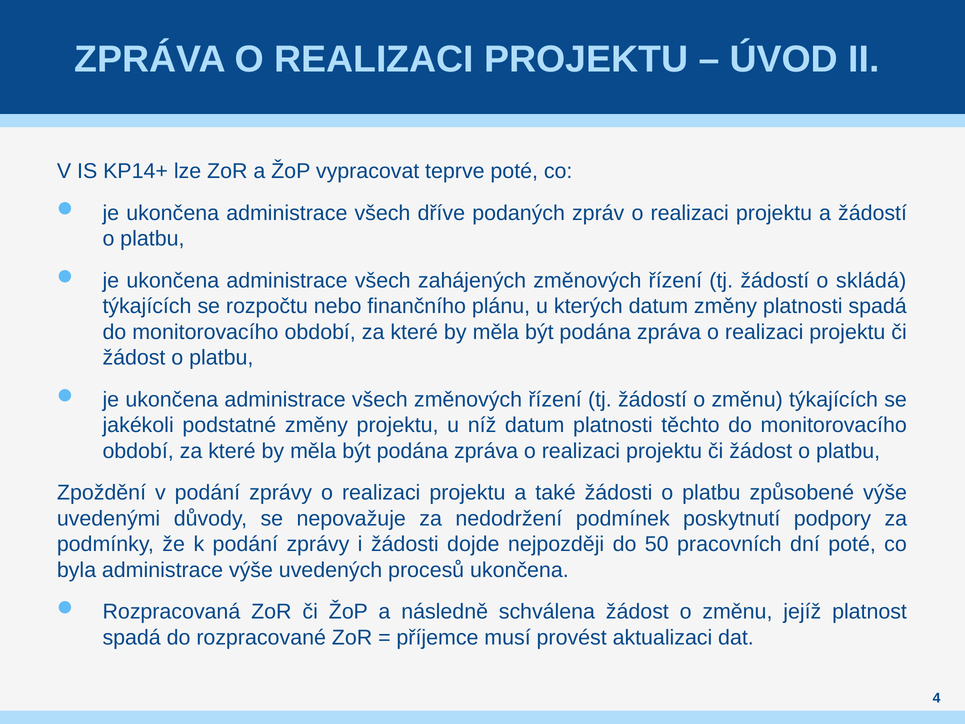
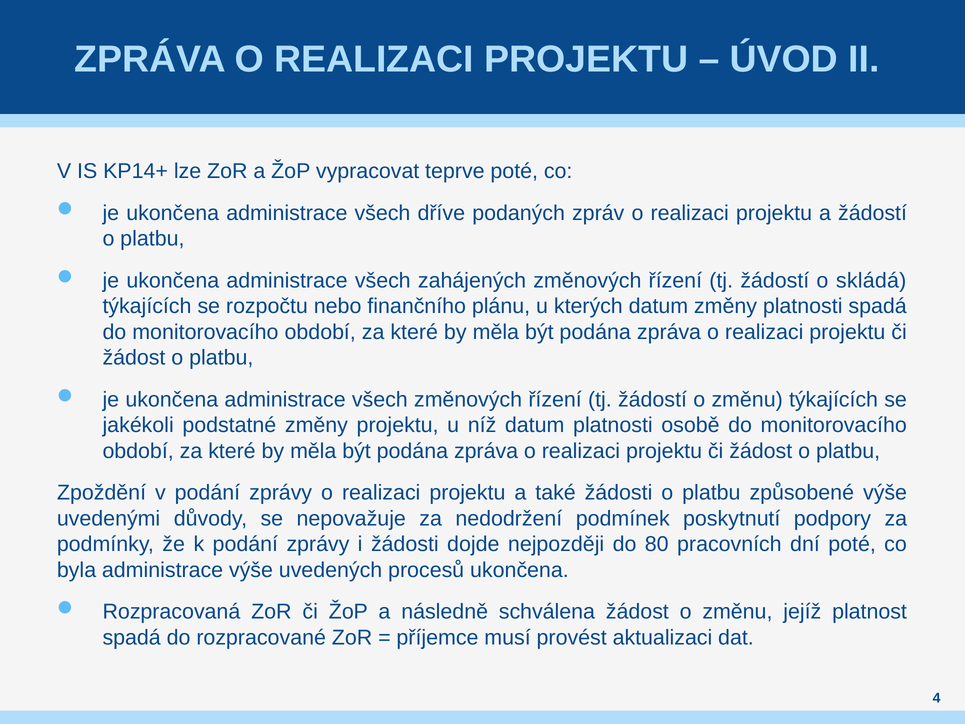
těchto: těchto -> osobě
50: 50 -> 80
